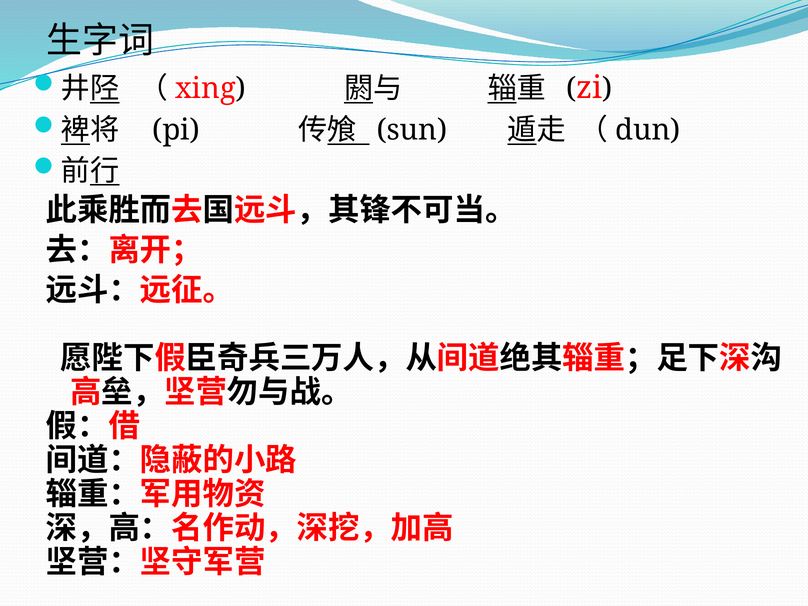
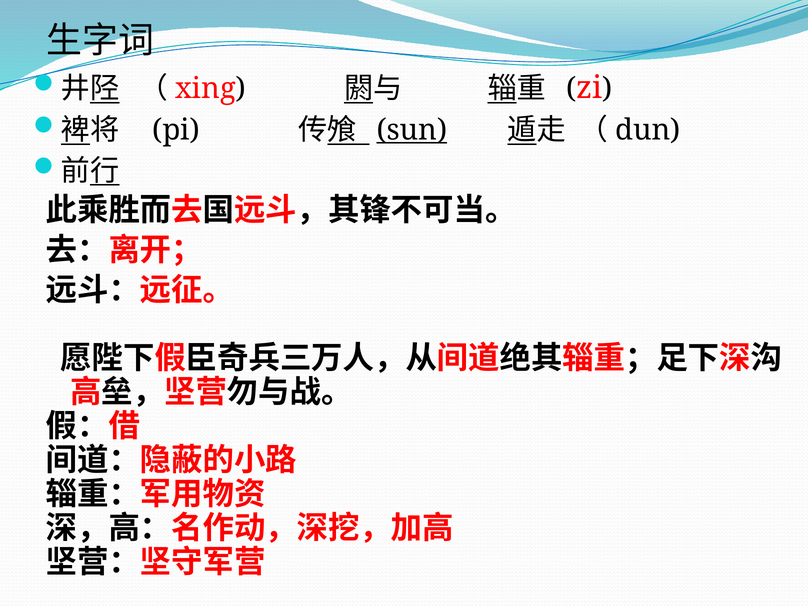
sun underline: none -> present
